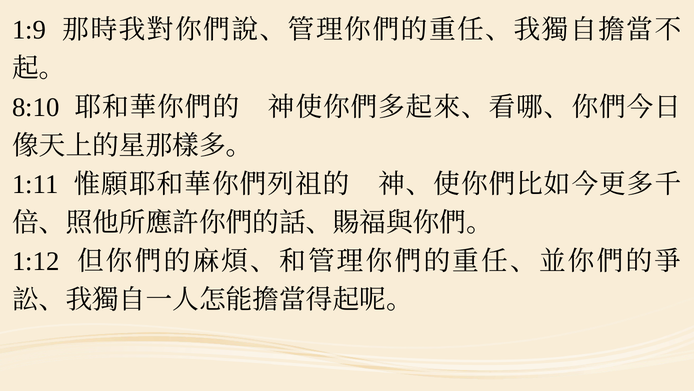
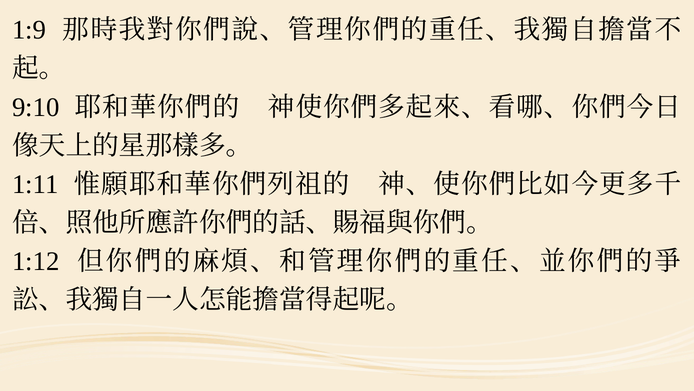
8:10: 8:10 -> 9:10
